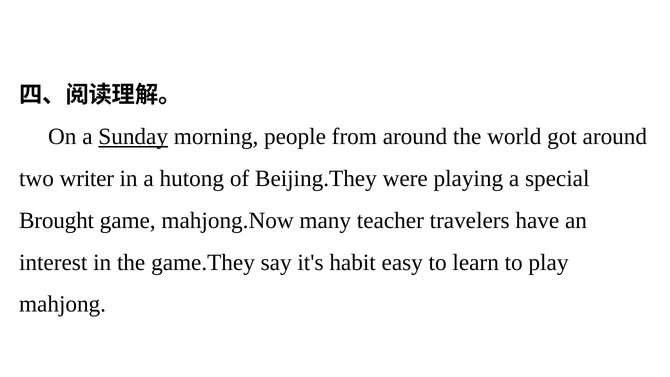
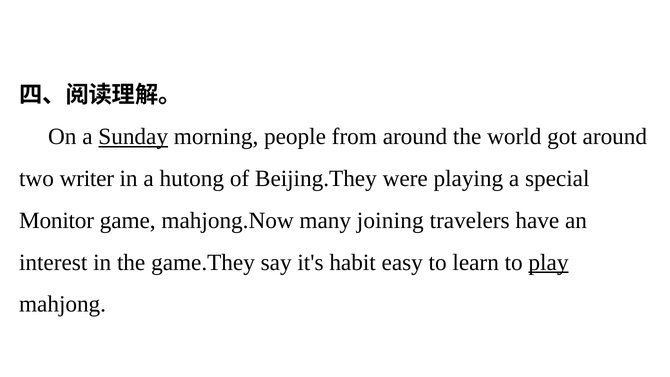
Brought: Brought -> Monitor
teacher: teacher -> joining
play underline: none -> present
